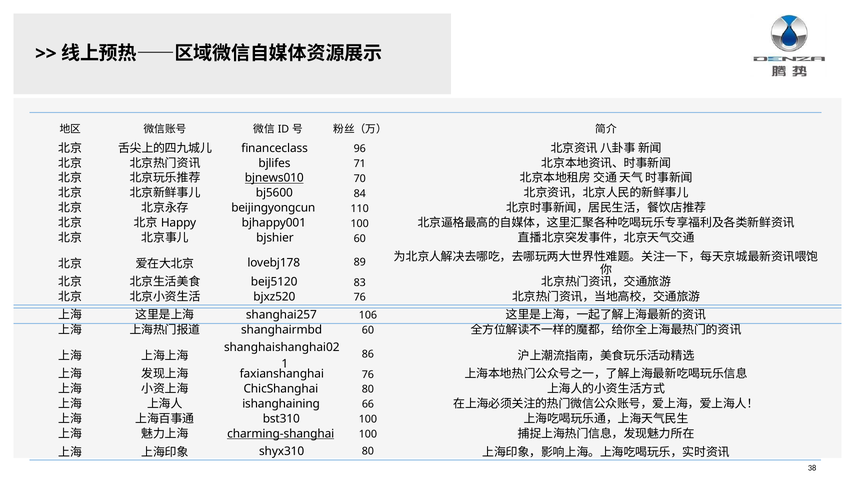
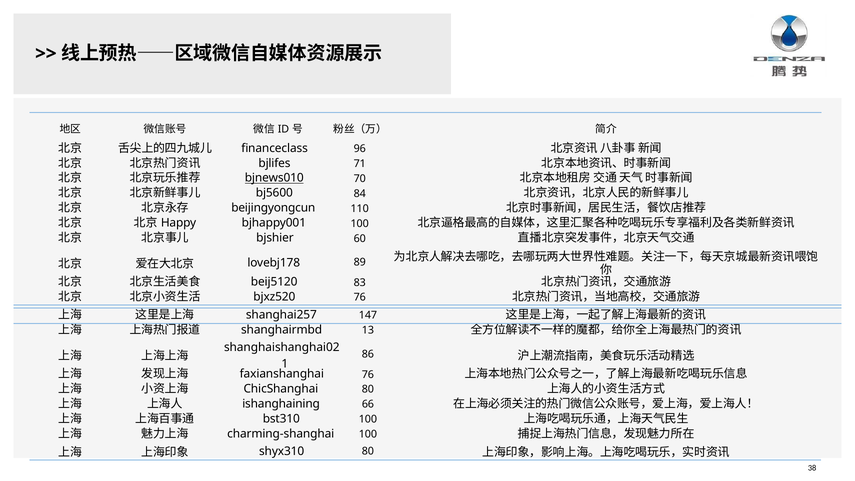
106: 106 -> 147
shanghairmbd 60: 60 -> 13
charming-shanghai underline: present -> none
